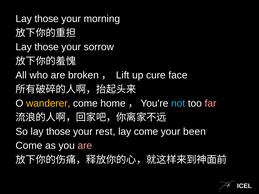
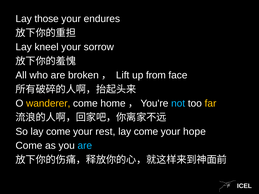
morning: morning -> endures
those at (47, 47): those -> kneel
cure: cure -> from
far colour: pink -> yellow
So lay those: those -> come
been: been -> hope
are at (85, 146) colour: pink -> light blue
